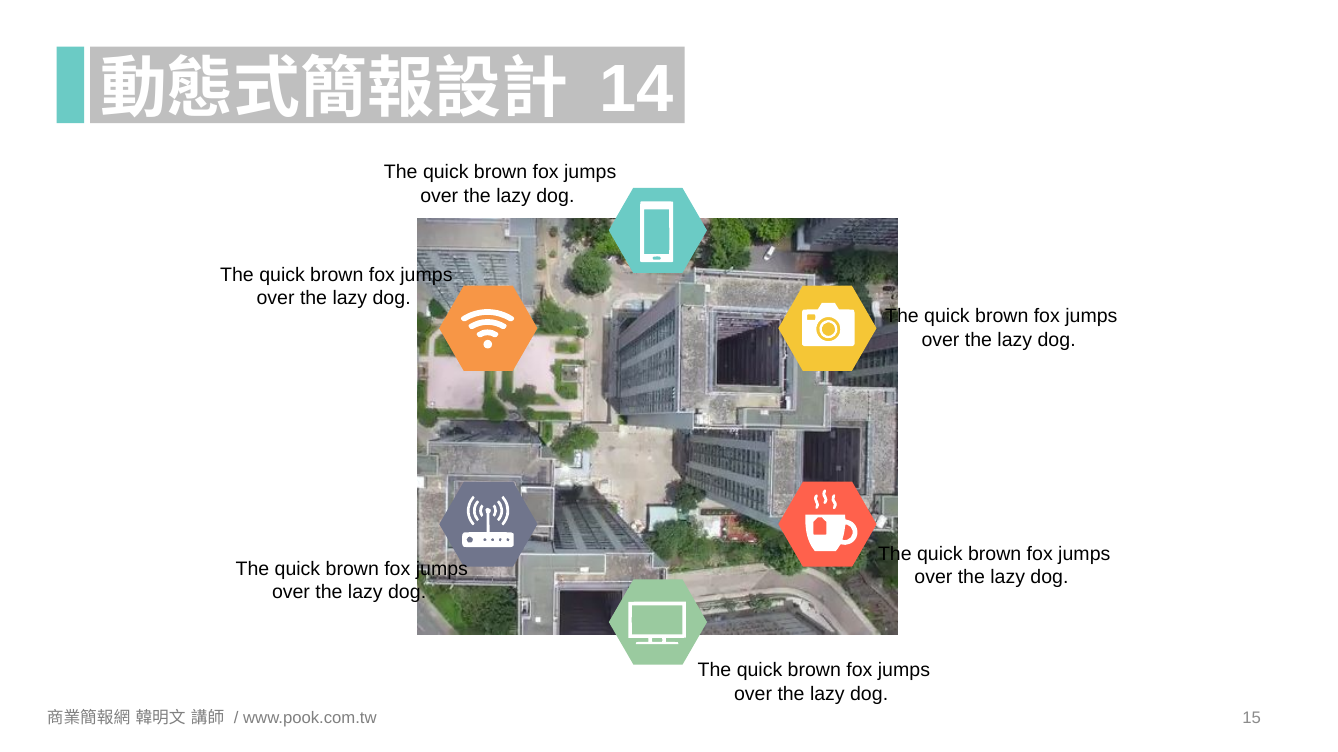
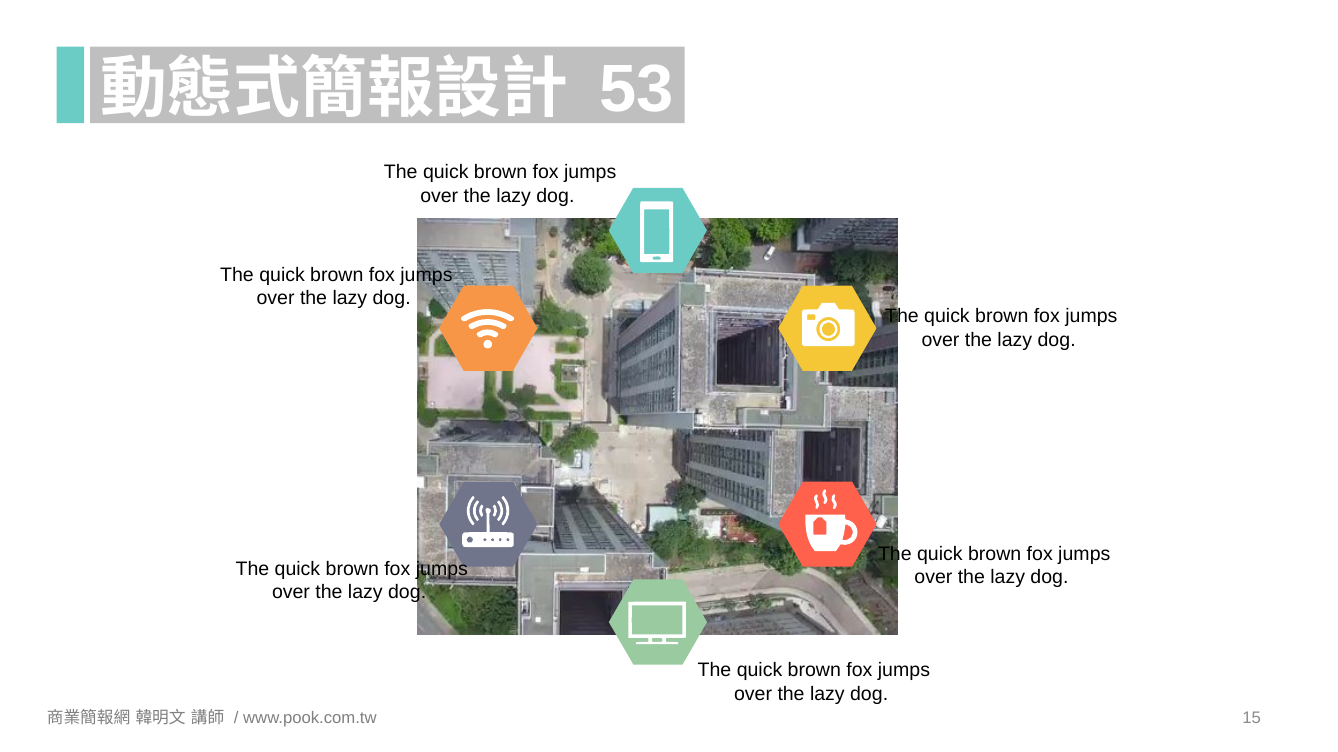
14: 14 -> 53
